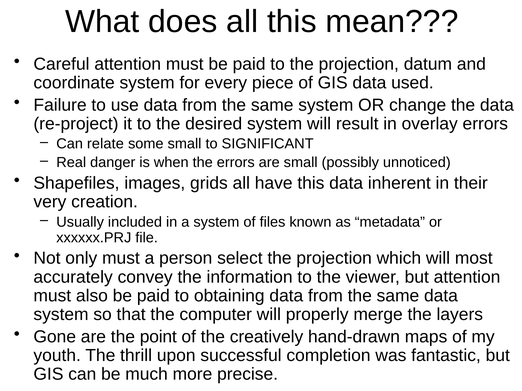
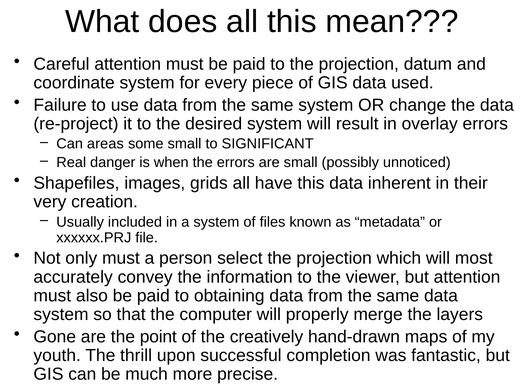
relate: relate -> areas
